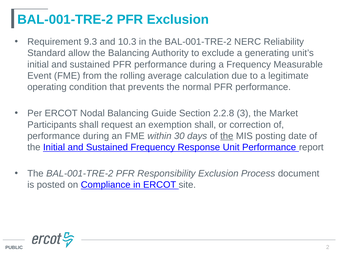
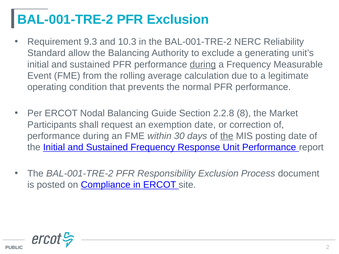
during at (203, 64) underline: none -> present
3: 3 -> 8
exemption shall: shall -> date
